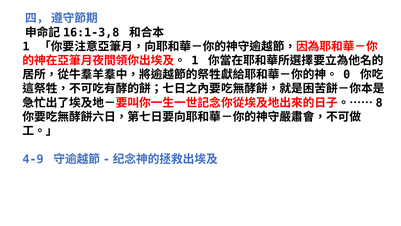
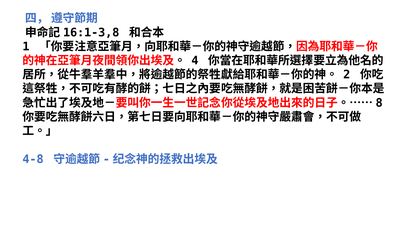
1 at (195, 61): 1 -> 4
0: 0 -> 2
4-9: 4-9 -> 4-8
